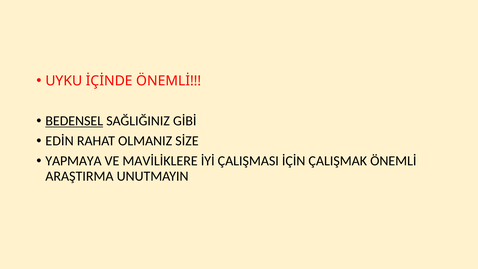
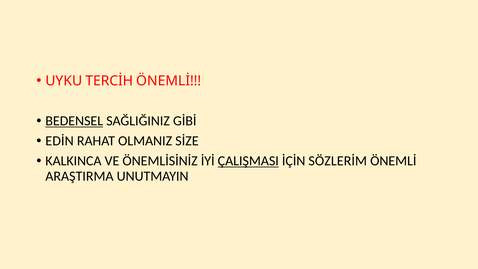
İÇİNDE: İÇİNDE -> TERCİH
YAPMAYA: YAPMAYA -> KALKINCA
MAVİLİKLERE: MAVİLİKLERE -> ÖNEMLİSİNİZ
ÇALIŞMASI underline: none -> present
ÇALIŞMAK: ÇALIŞMAK -> SÖZLERİM
